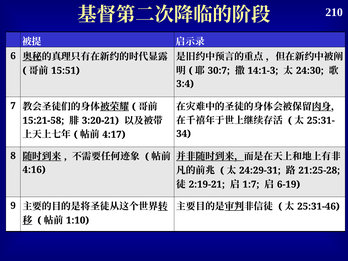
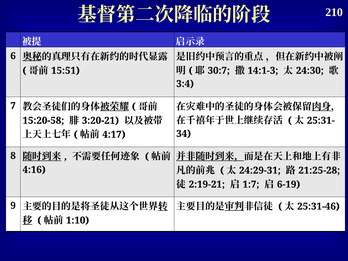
15:21-58: 15:21-58 -> 15:20-58
